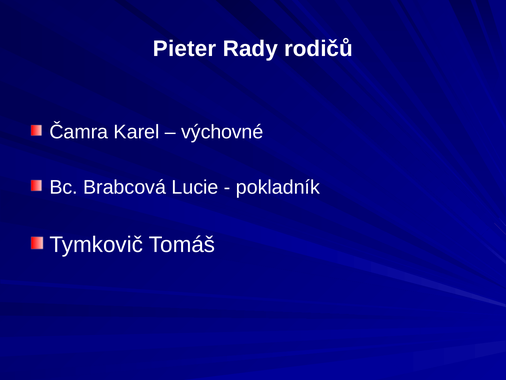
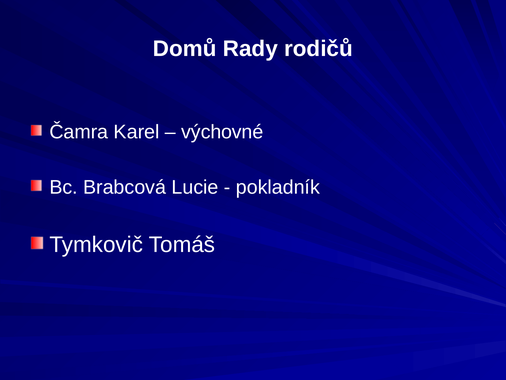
Pieter: Pieter -> Domů
